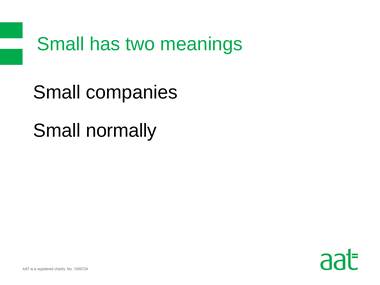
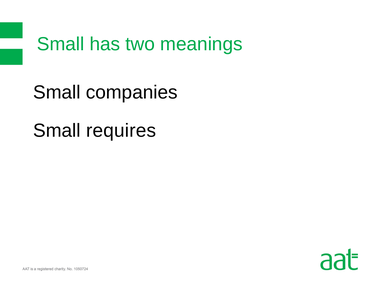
normally: normally -> requires
